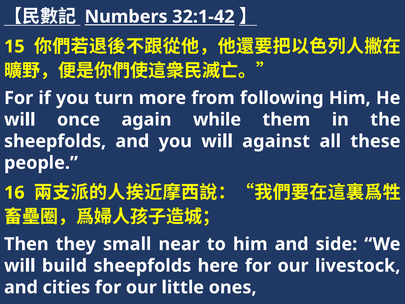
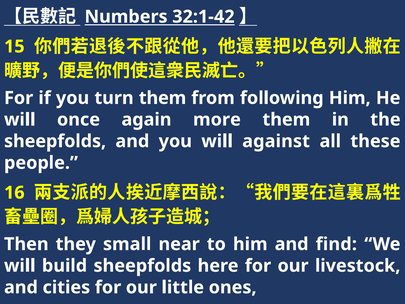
turn more: more -> them
while: while -> more
side: side -> find
